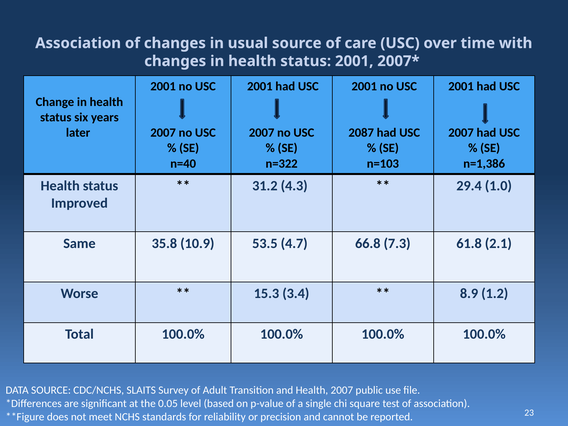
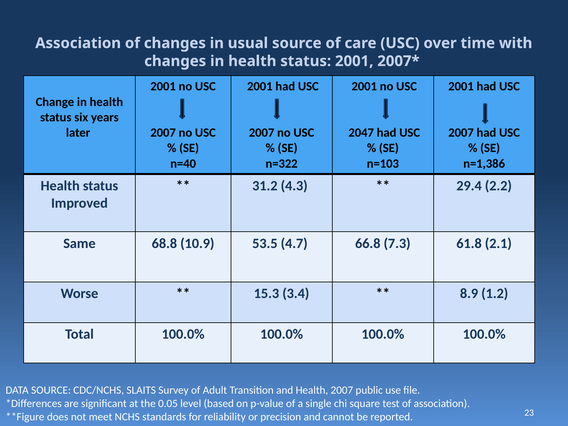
2087: 2087 -> 2047
1.0: 1.0 -> 2.2
35.8: 35.8 -> 68.8
